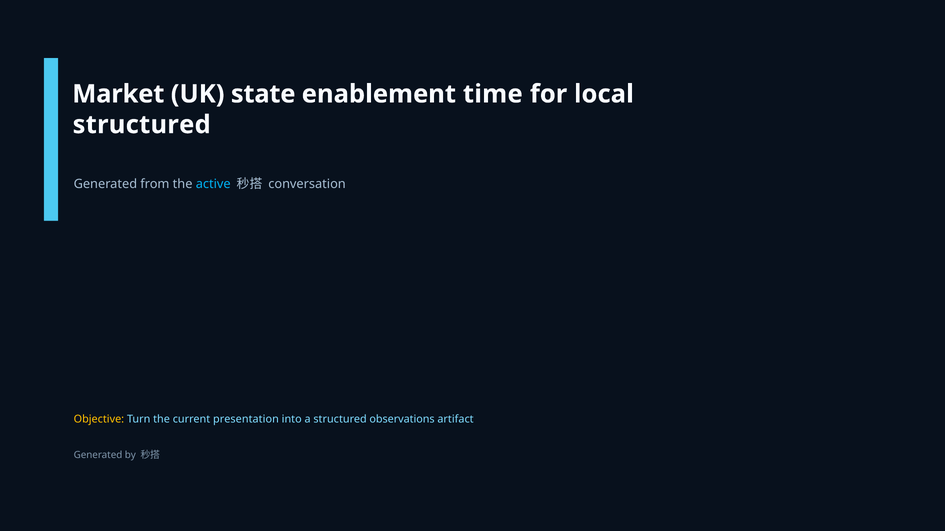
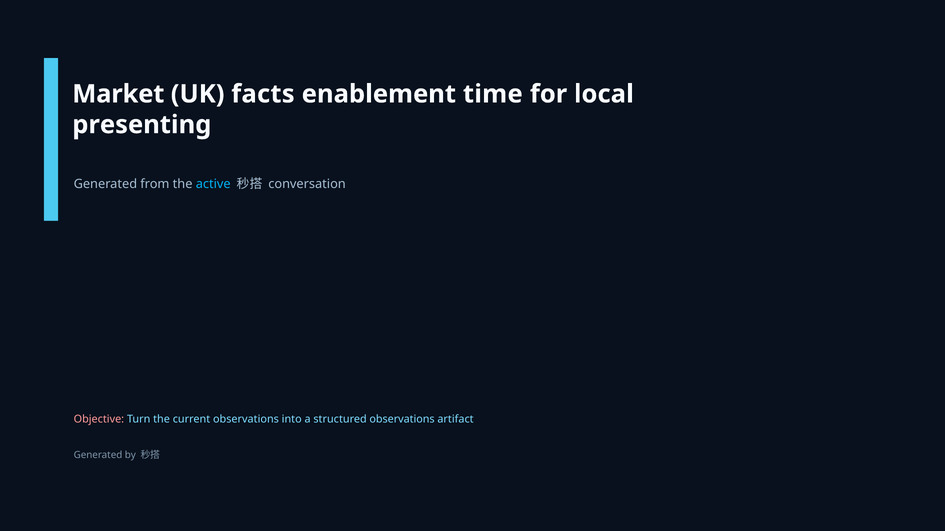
state: state -> facts
structured at (142, 125): structured -> presenting
Objective colour: yellow -> pink
current presentation: presentation -> observations
